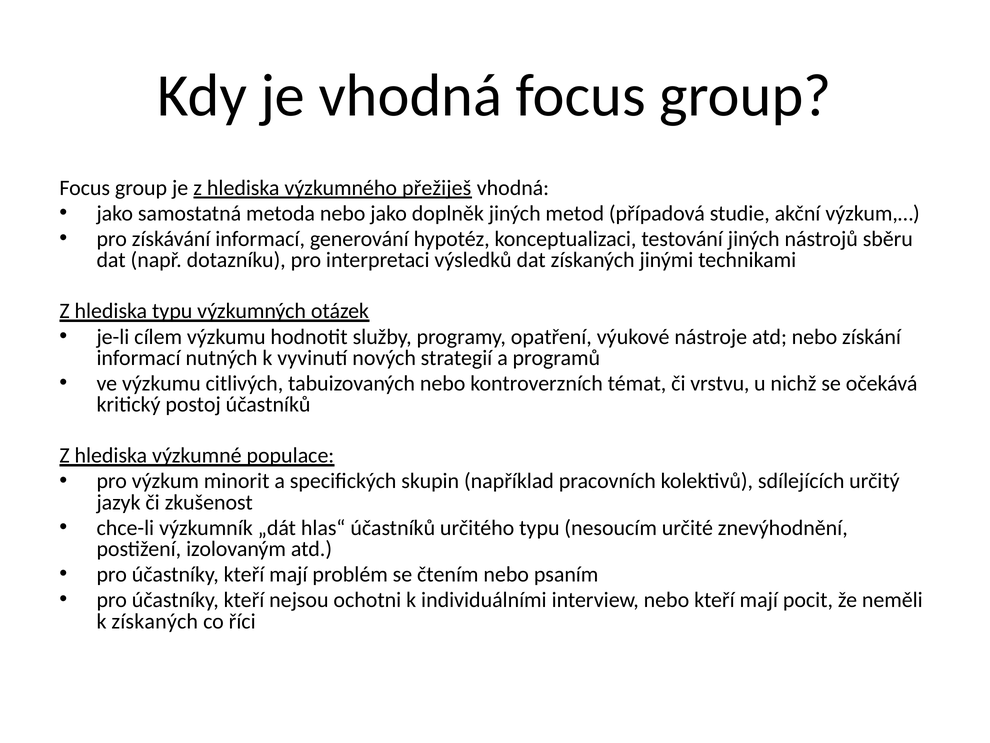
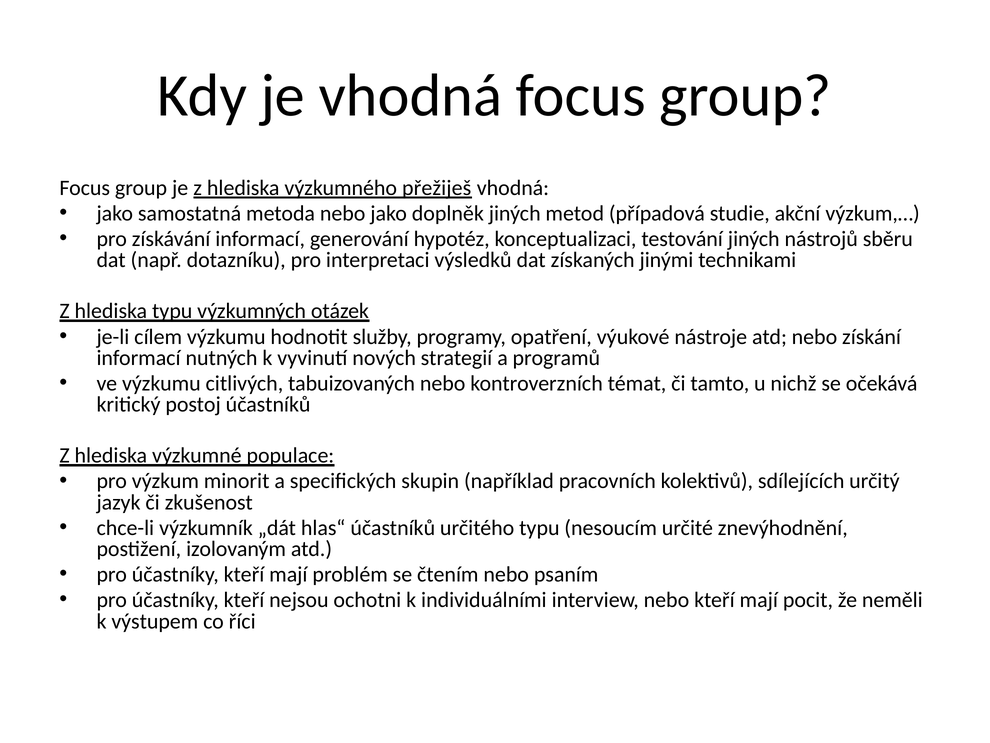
vrstvu: vrstvu -> tamto
k získaných: získaných -> výstupem
